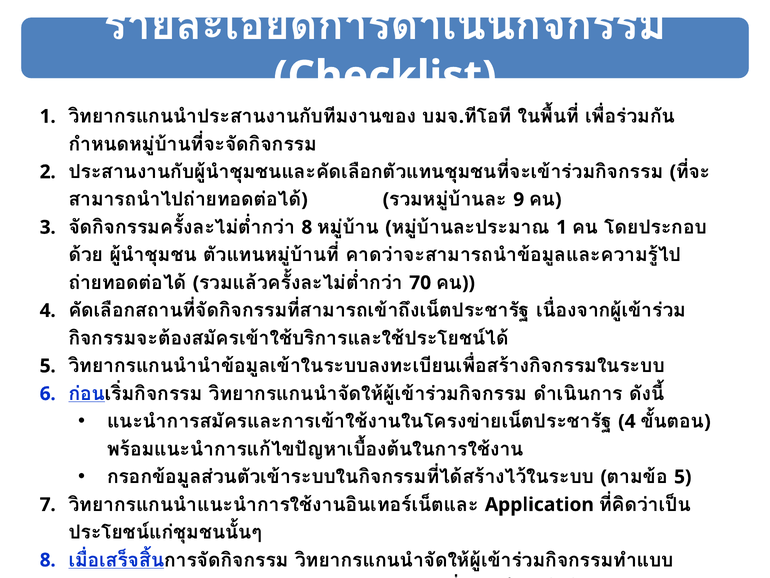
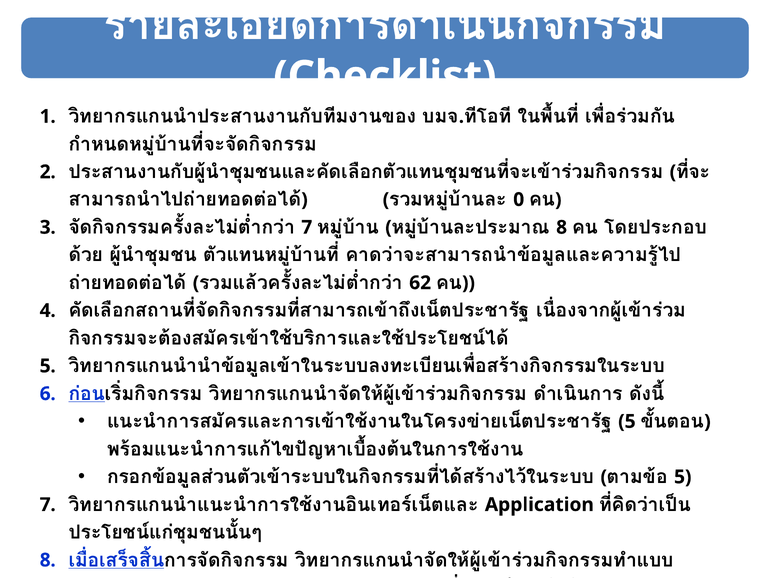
9: 9 -> 0
8 at (307, 227): 8 -> 7
1 at (562, 227): 1 -> 8
70: 70 -> 62
4 at (627, 421): 4 -> 5
